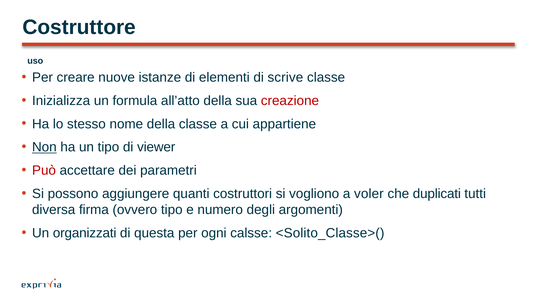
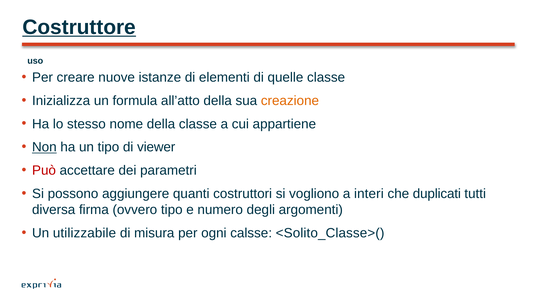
Costruttore underline: none -> present
scrive: scrive -> quelle
creazione colour: red -> orange
voler: voler -> interi
organizzati: organizzati -> utilizzabile
questa: questa -> misura
